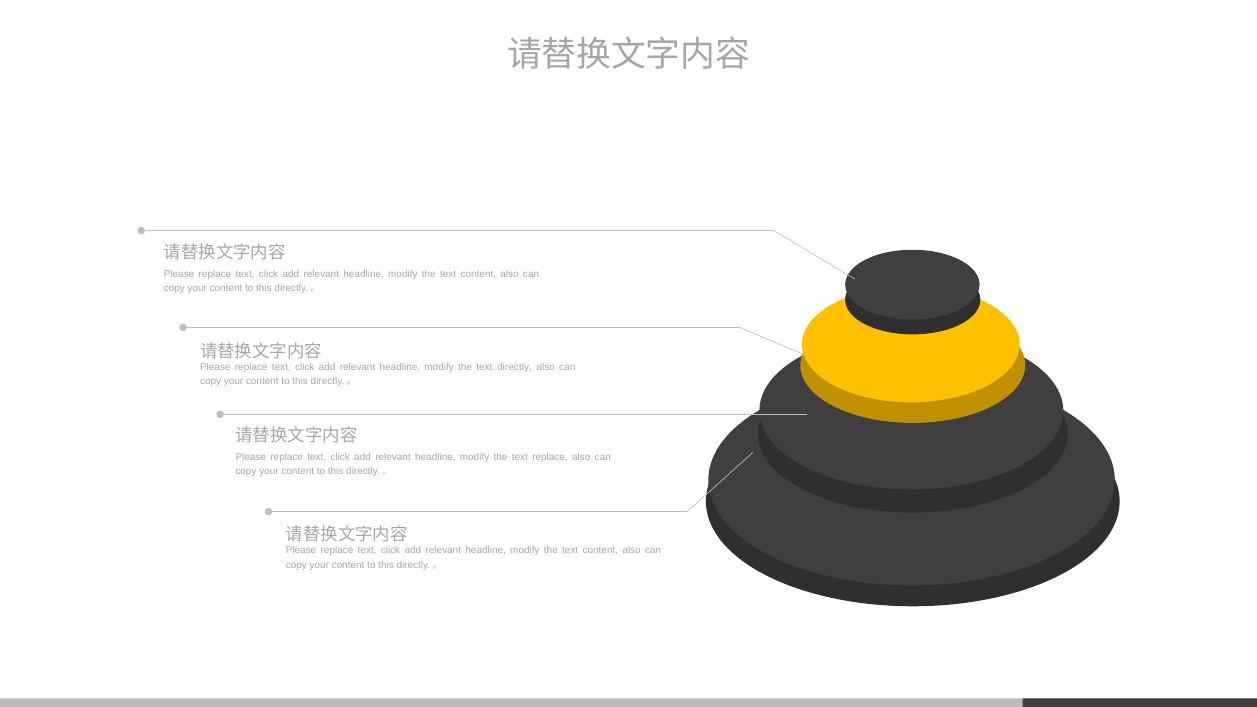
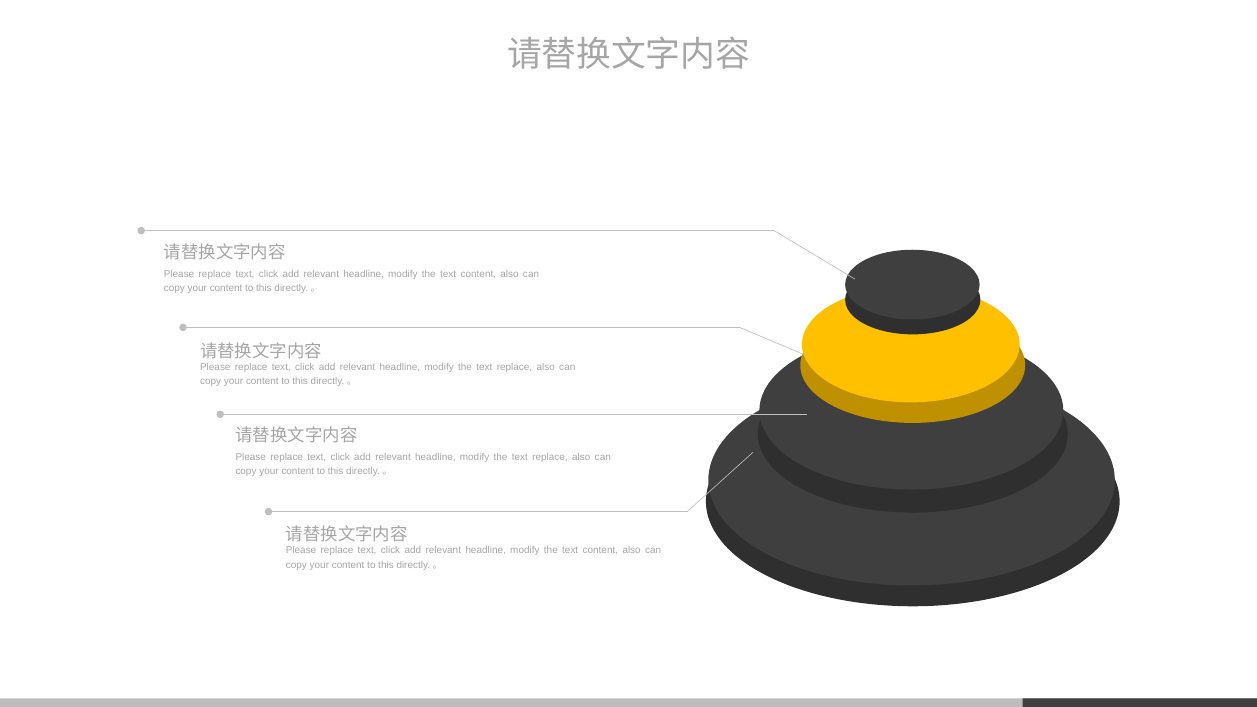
directly at (515, 367): directly -> replace
